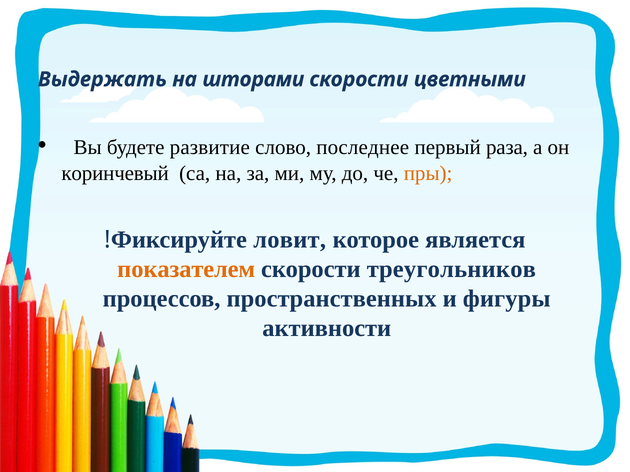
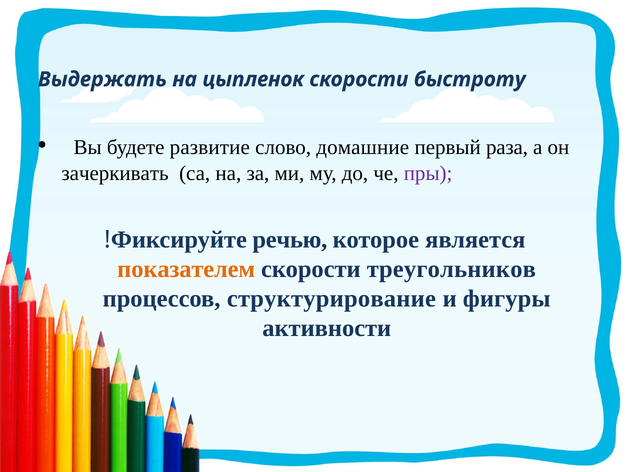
шторами: шторами -> цыпленок
цветными: цветными -> быстроту
последнее: последнее -> домашние
коринчевый: коринчевый -> зачеркивать
пры colour: orange -> purple
ловит: ловит -> речью
пространственных: пространственных -> структурирование
